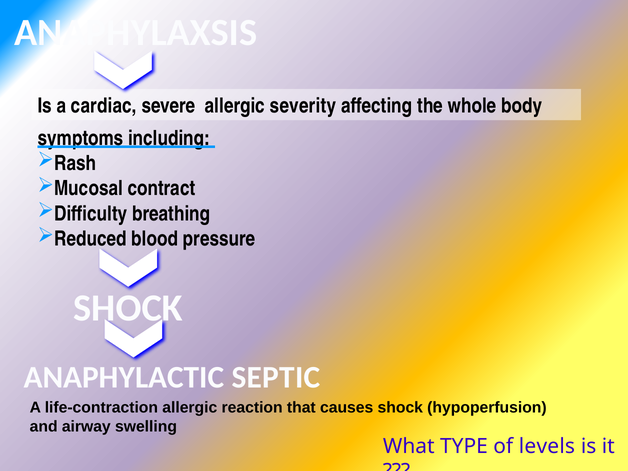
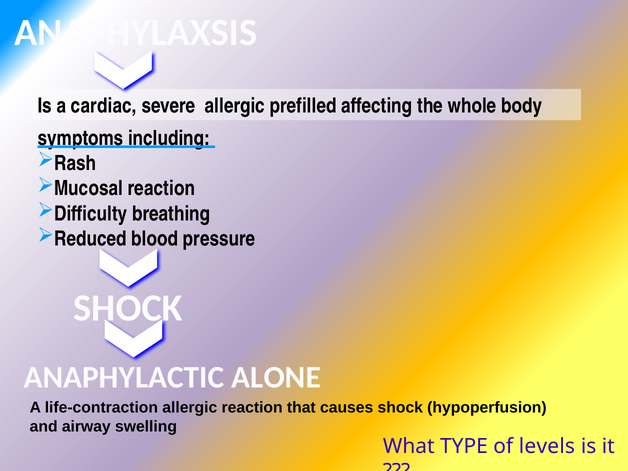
severity: severity -> prefilled
Mucosal contract: contract -> reaction
SEPTIC: SEPTIC -> ALONE
